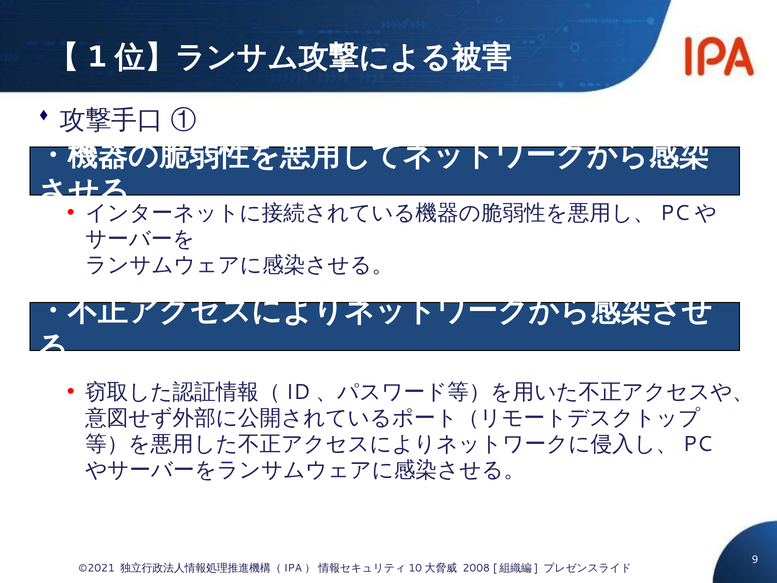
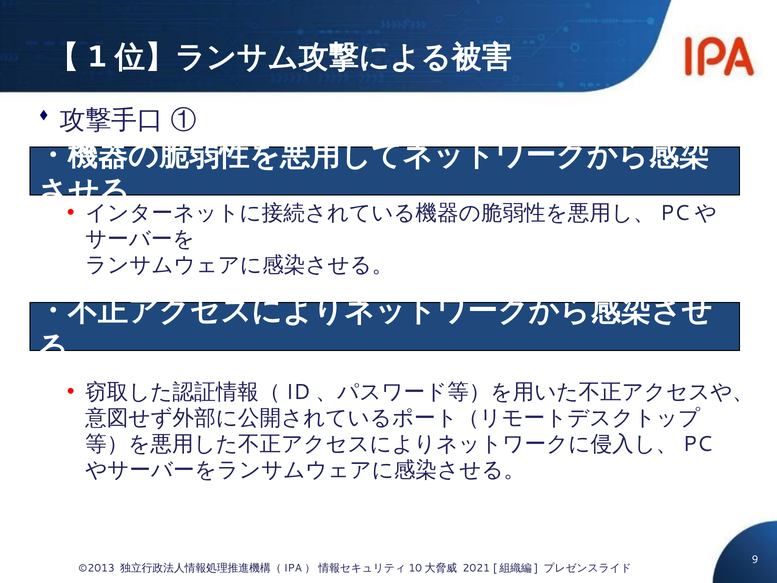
©2021: ©2021 -> ©2013
2008: 2008 -> 2021
